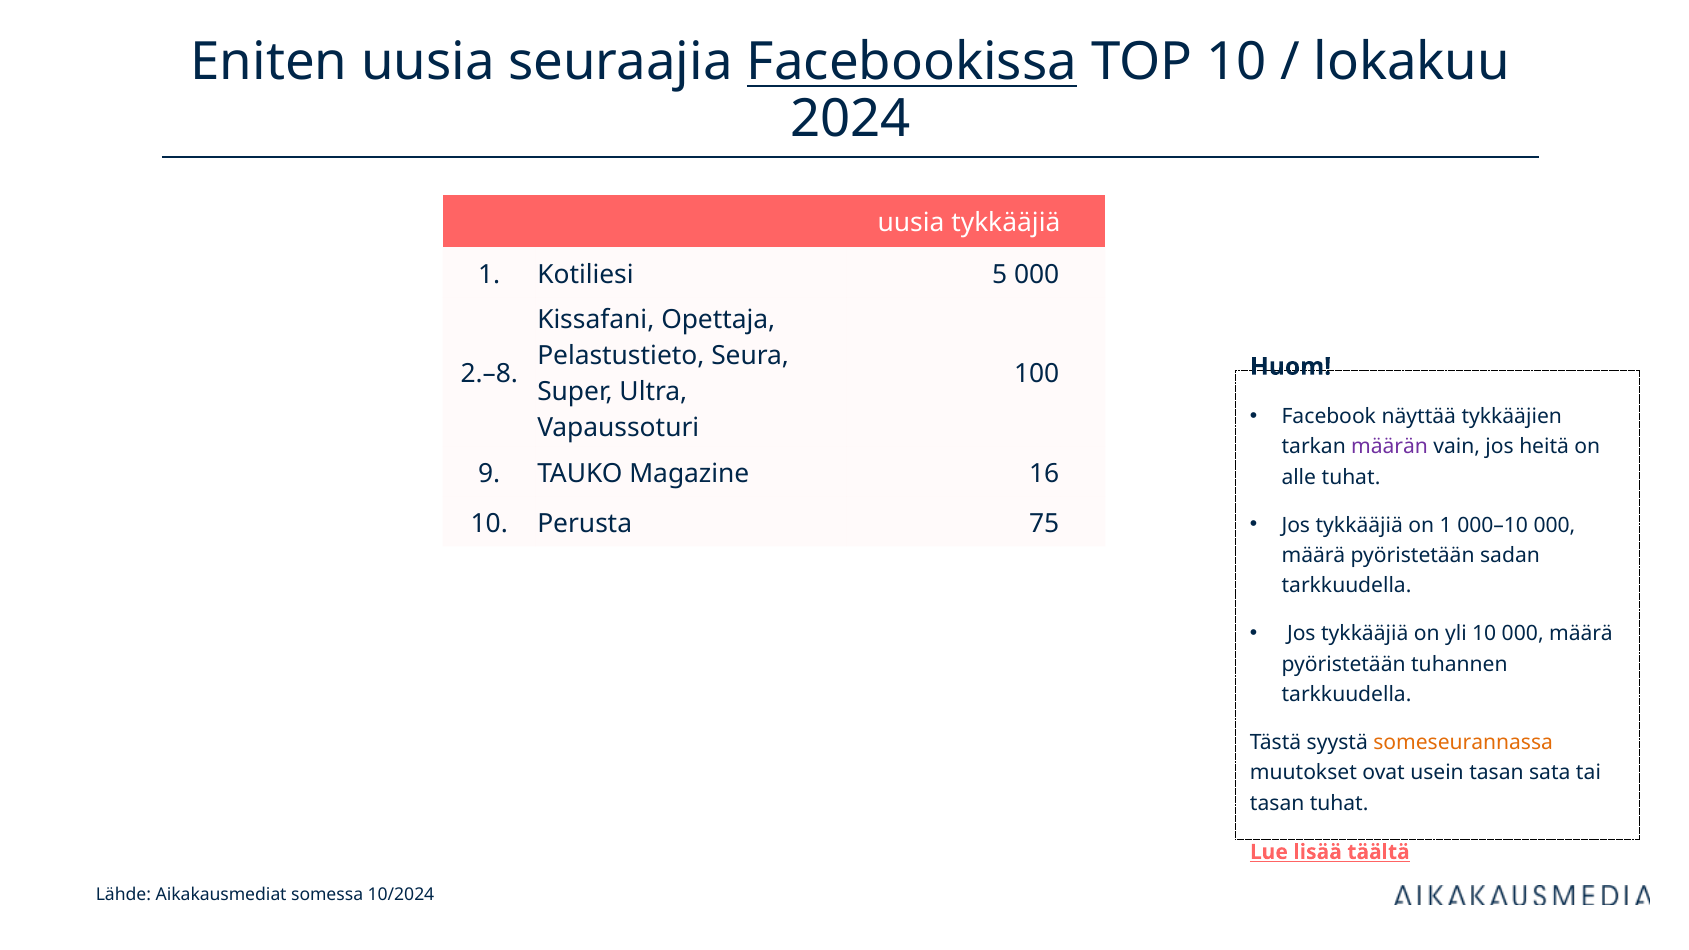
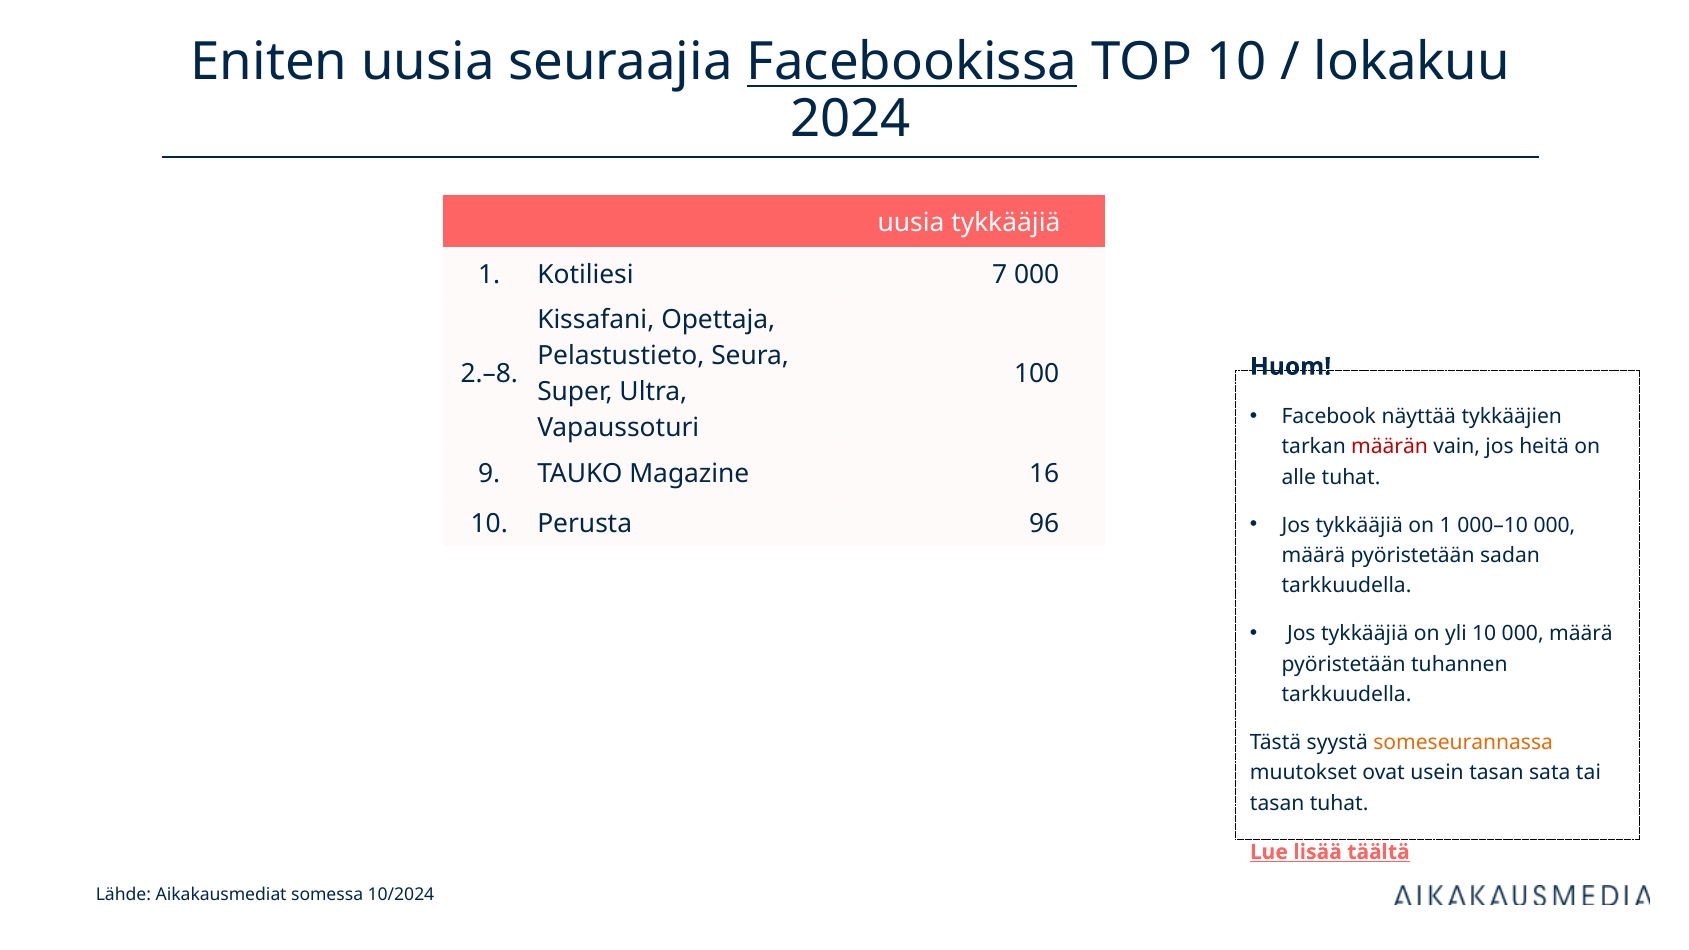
5: 5 -> 7
määrän colour: purple -> red
75: 75 -> 96
